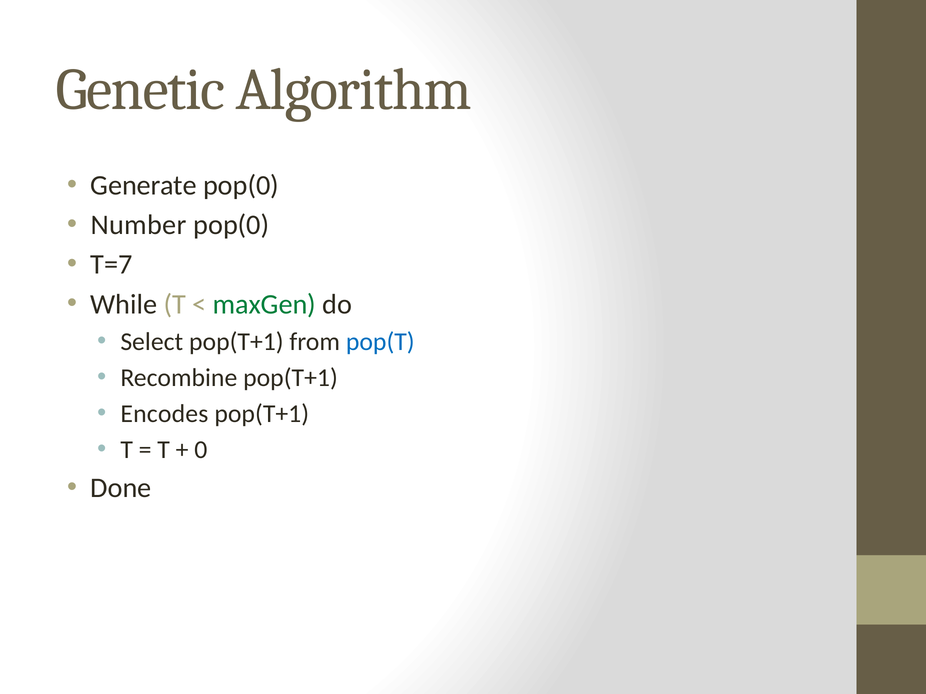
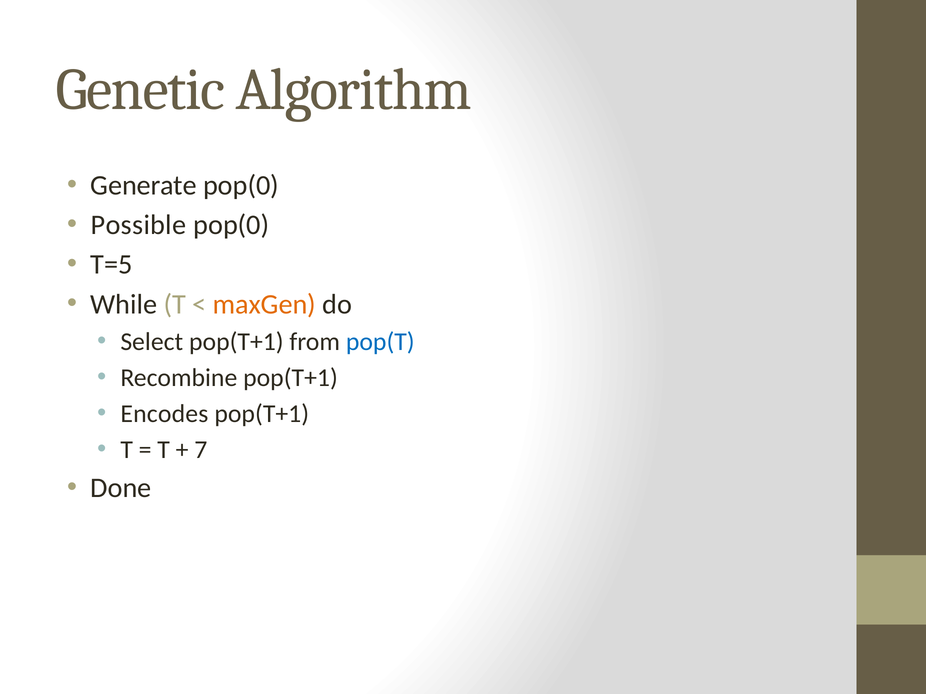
Number: Number -> Possible
T=7: T=7 -> T=5
maxGen colour: green -> orange
0: 0 -> 7
